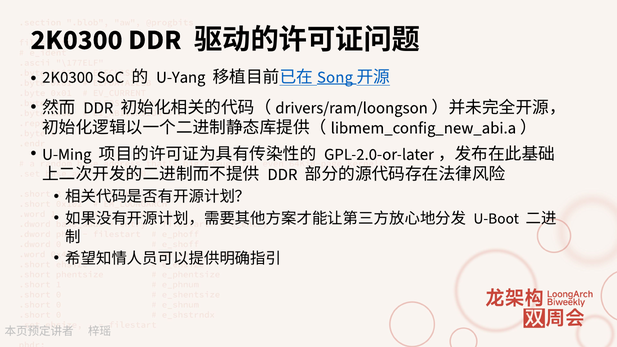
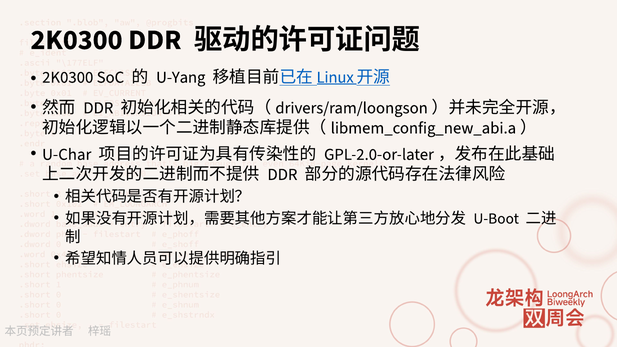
Song: Song -> Linux
U-Ming: U-Ming -> U-Char
